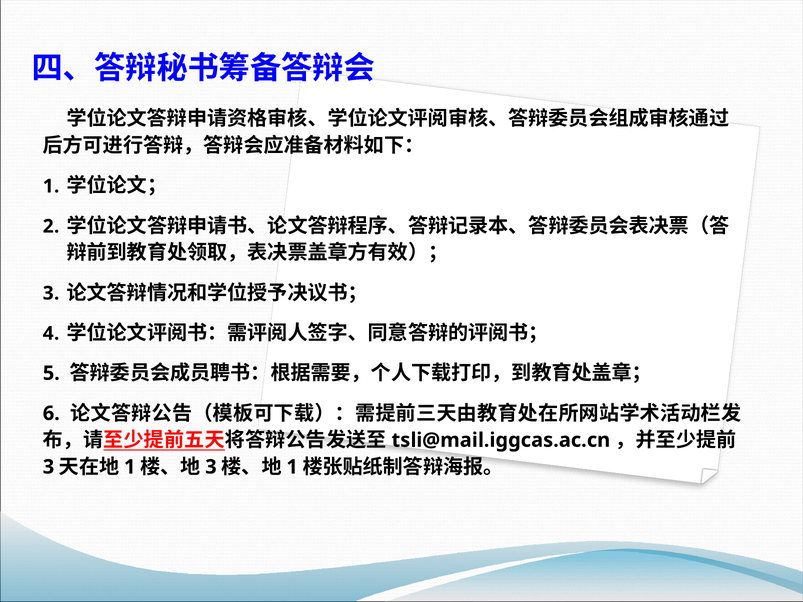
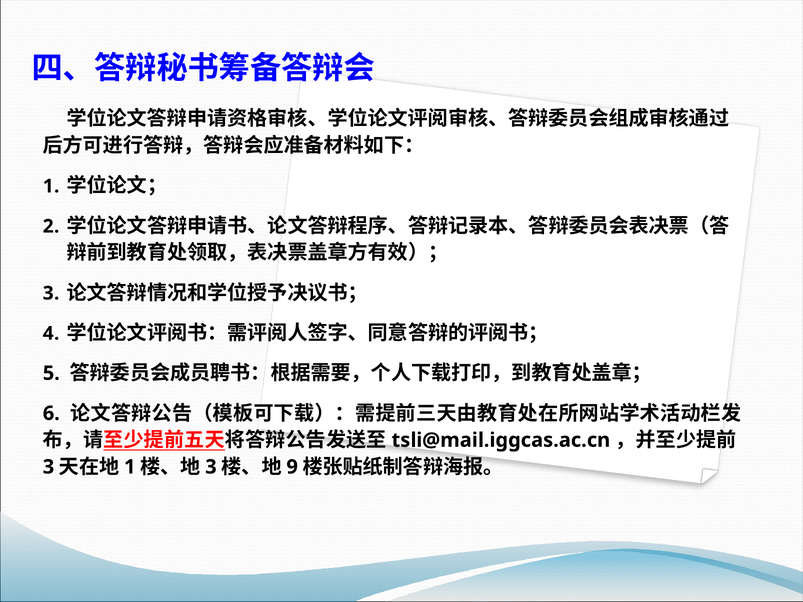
1 at (292, 467): 1 -> 9
